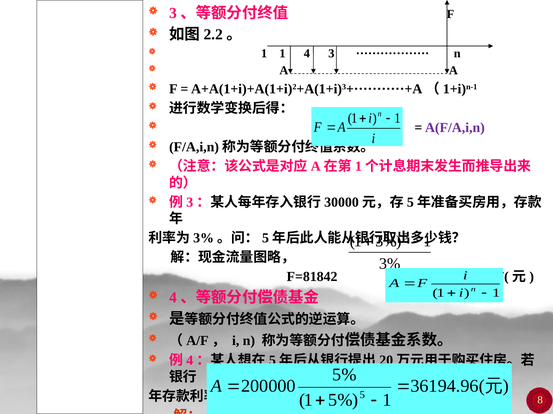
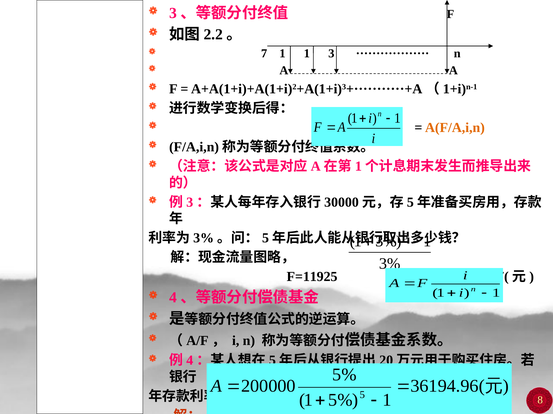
1 at (264, 53): 1 -> 7
1 4: 4 -> 1
A(F/A,i,n colour: purple -> orange
F=81842: F=81842 -> F=11925
